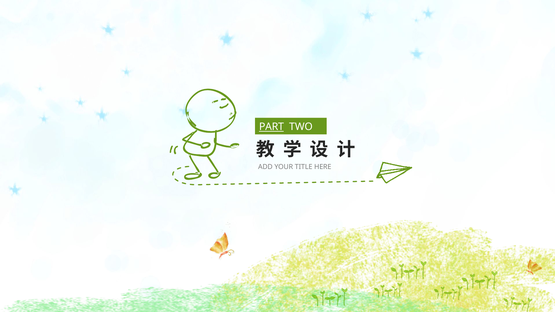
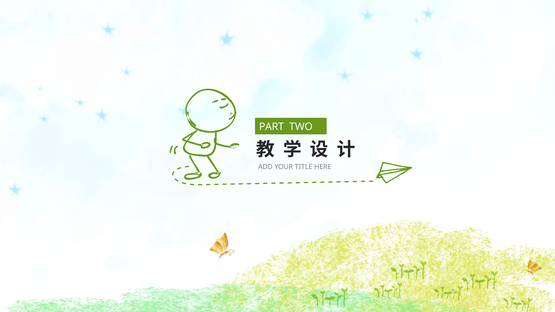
PART underline: present -> none
